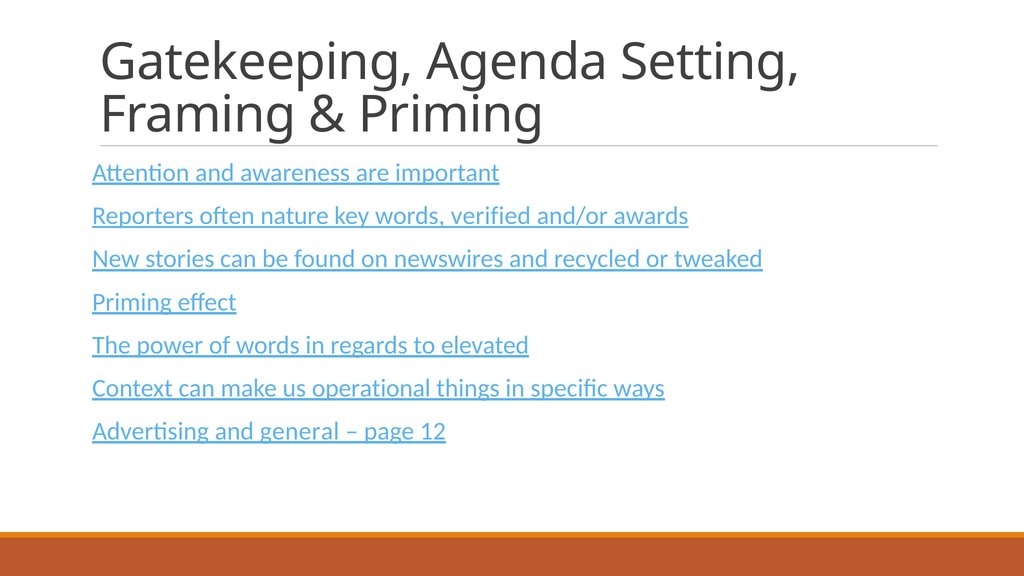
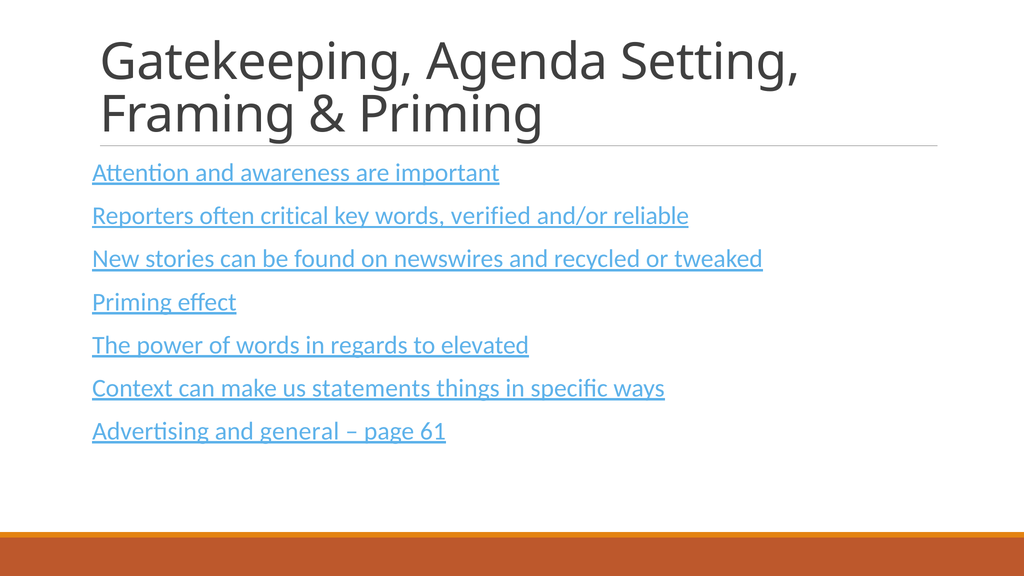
nature: nature -> critical
awards: awards -> reliable
operational: operational -> statements
12: 12 -> 61
